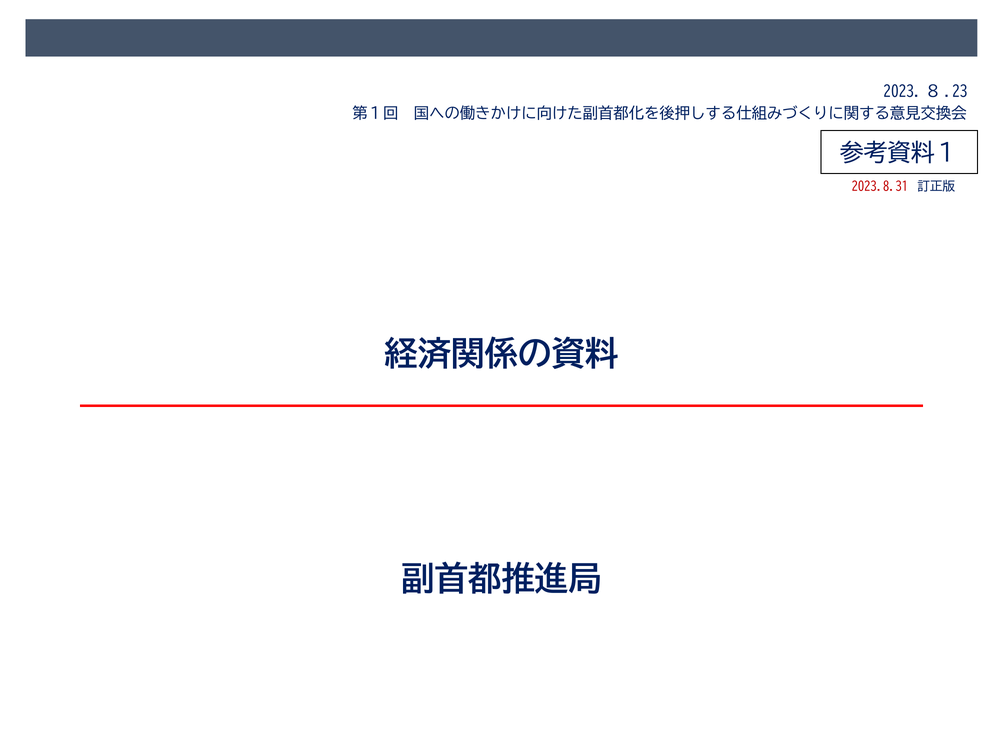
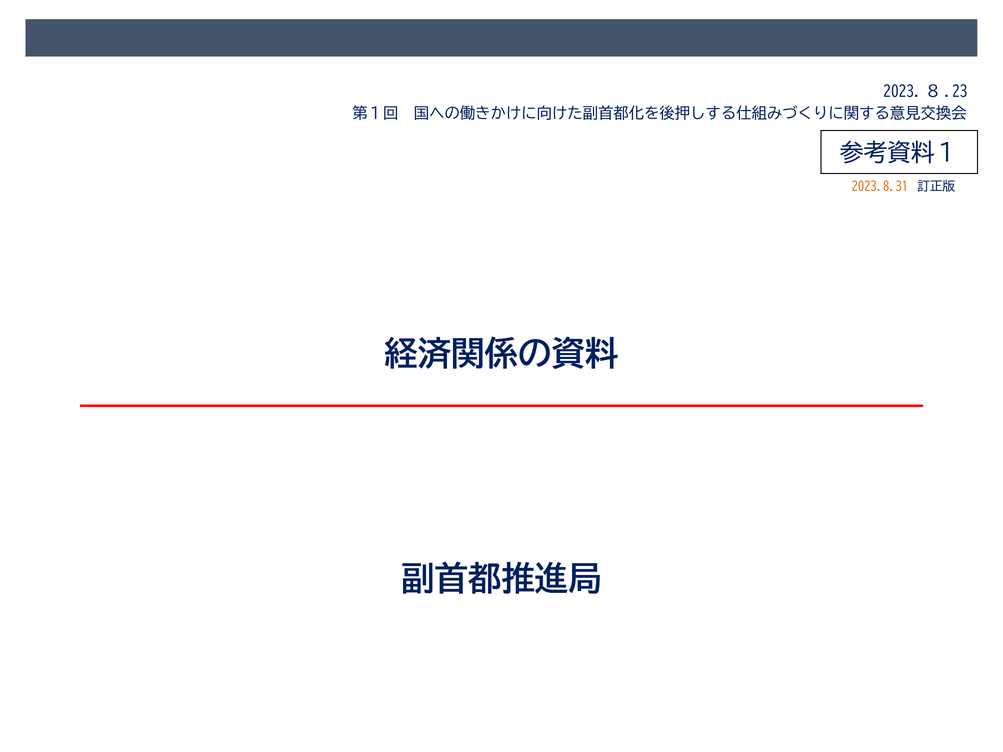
2023.8.31 colour: red -> orange
